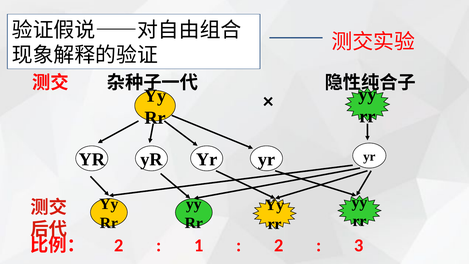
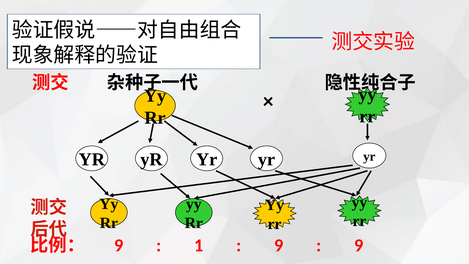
2 at (119, 245): 2 -> 9
2 at (279, 245): 2 -> 9
3 at (359, 245): 3 -> 9
